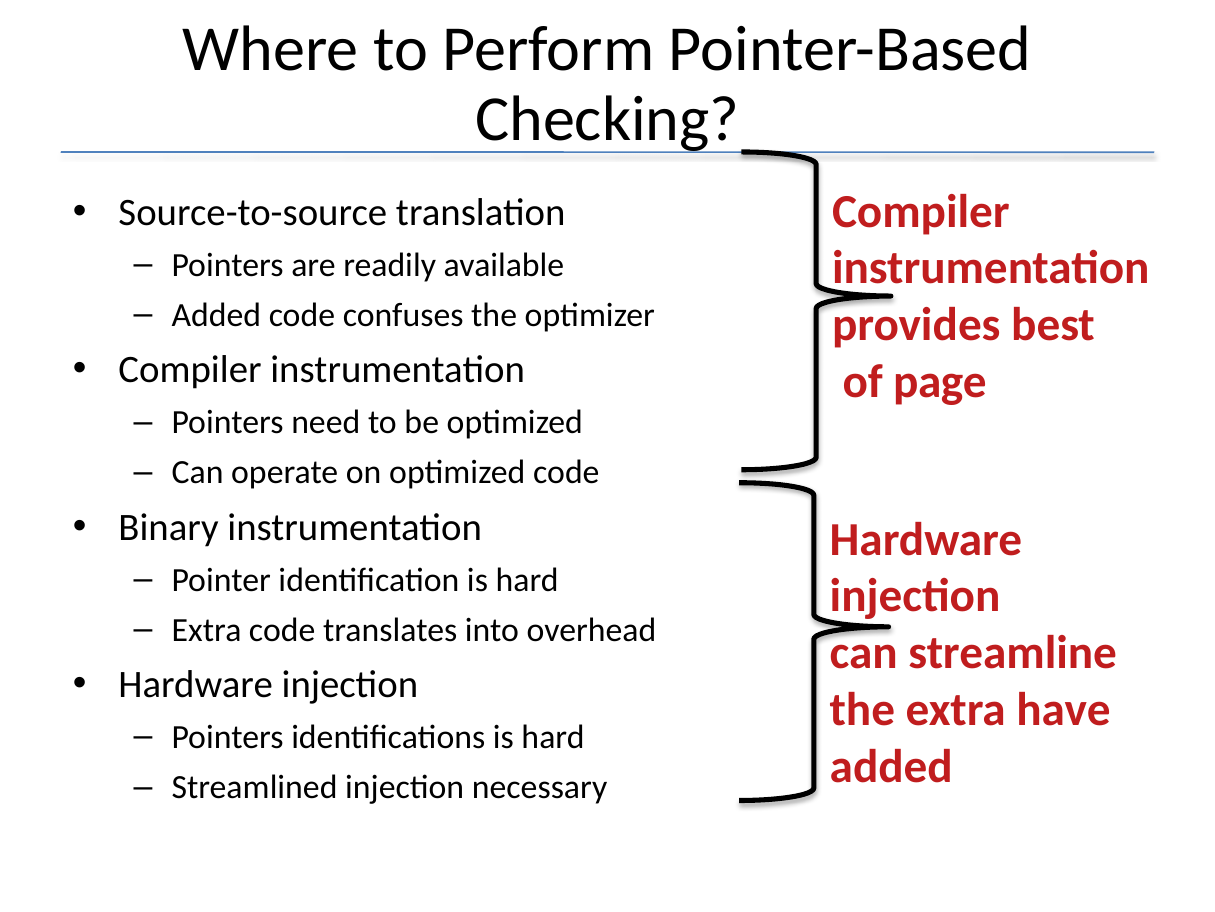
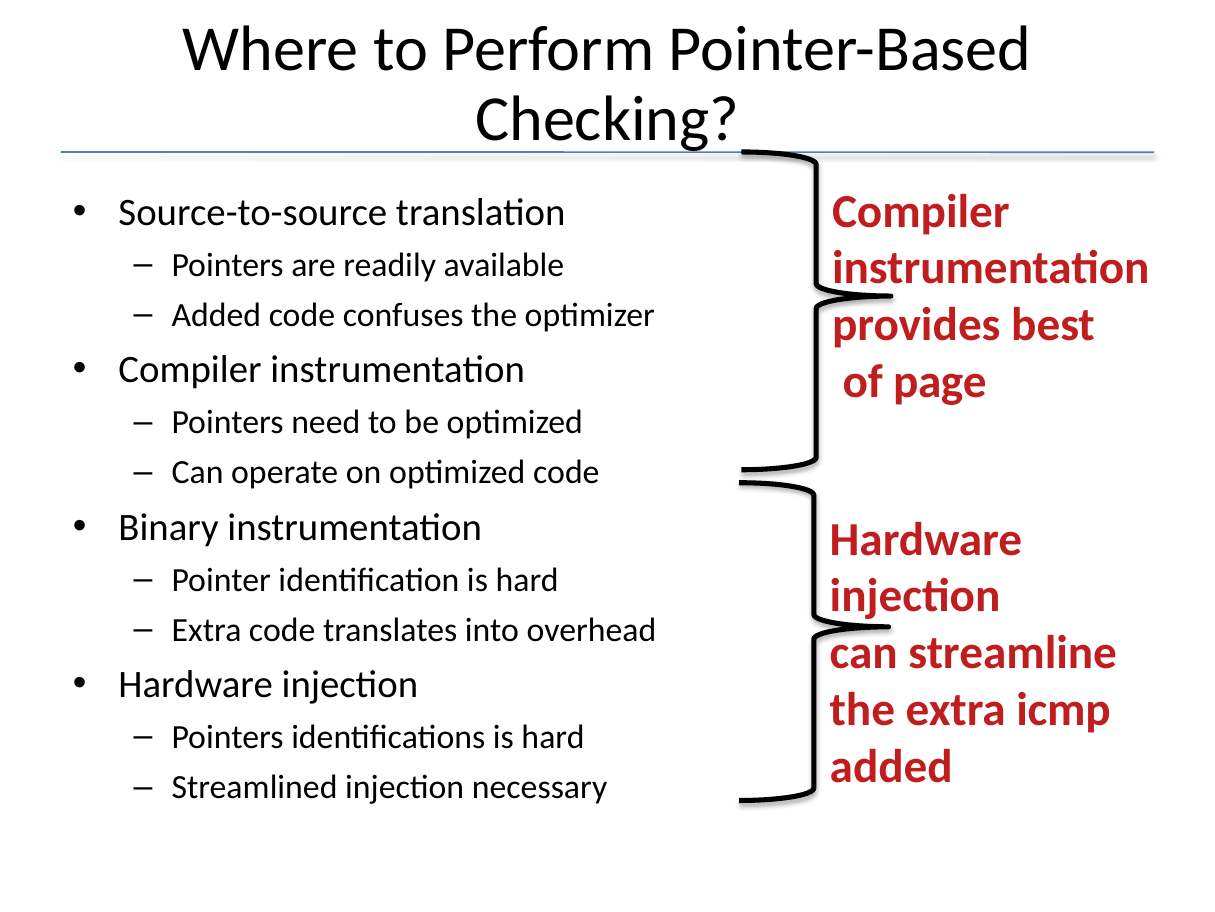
have: have -> icmp
